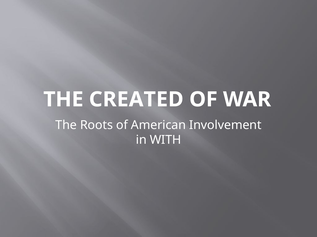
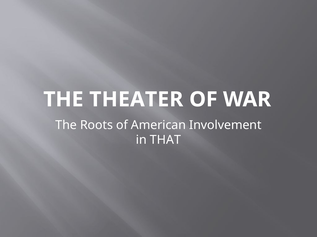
CREATED: CREATED -> THEATER
WITH: WITH -> THAT
